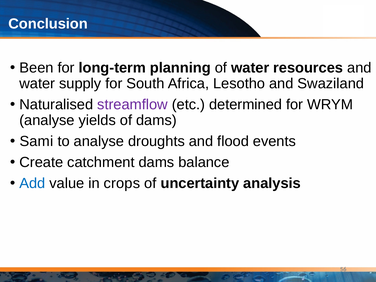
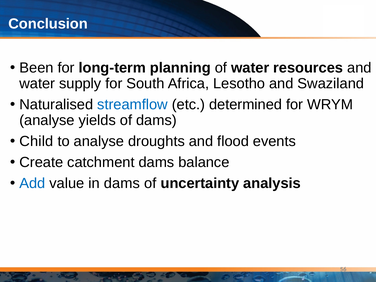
streamflow colour: purple -> blue
Sami: Sami -> Child
in crops: crops -> dams
